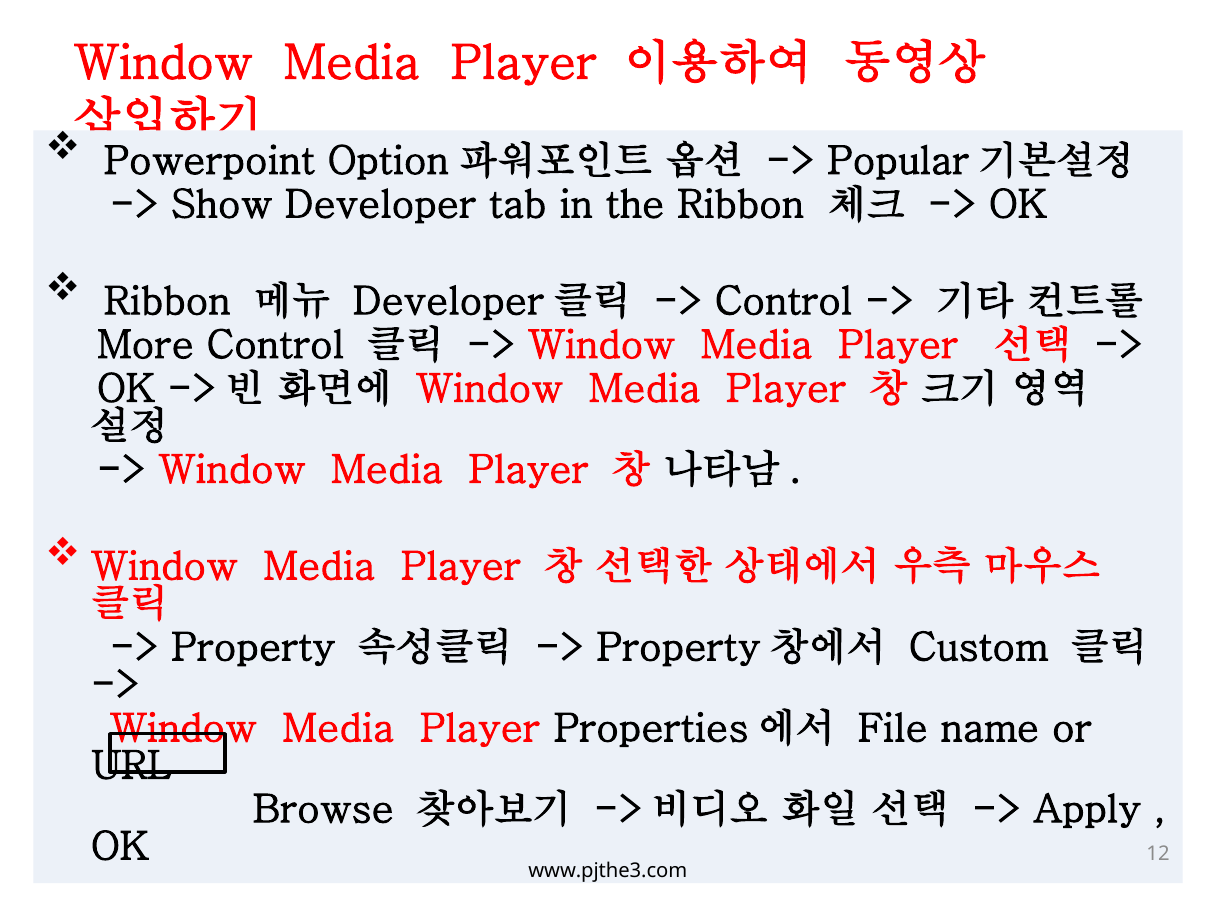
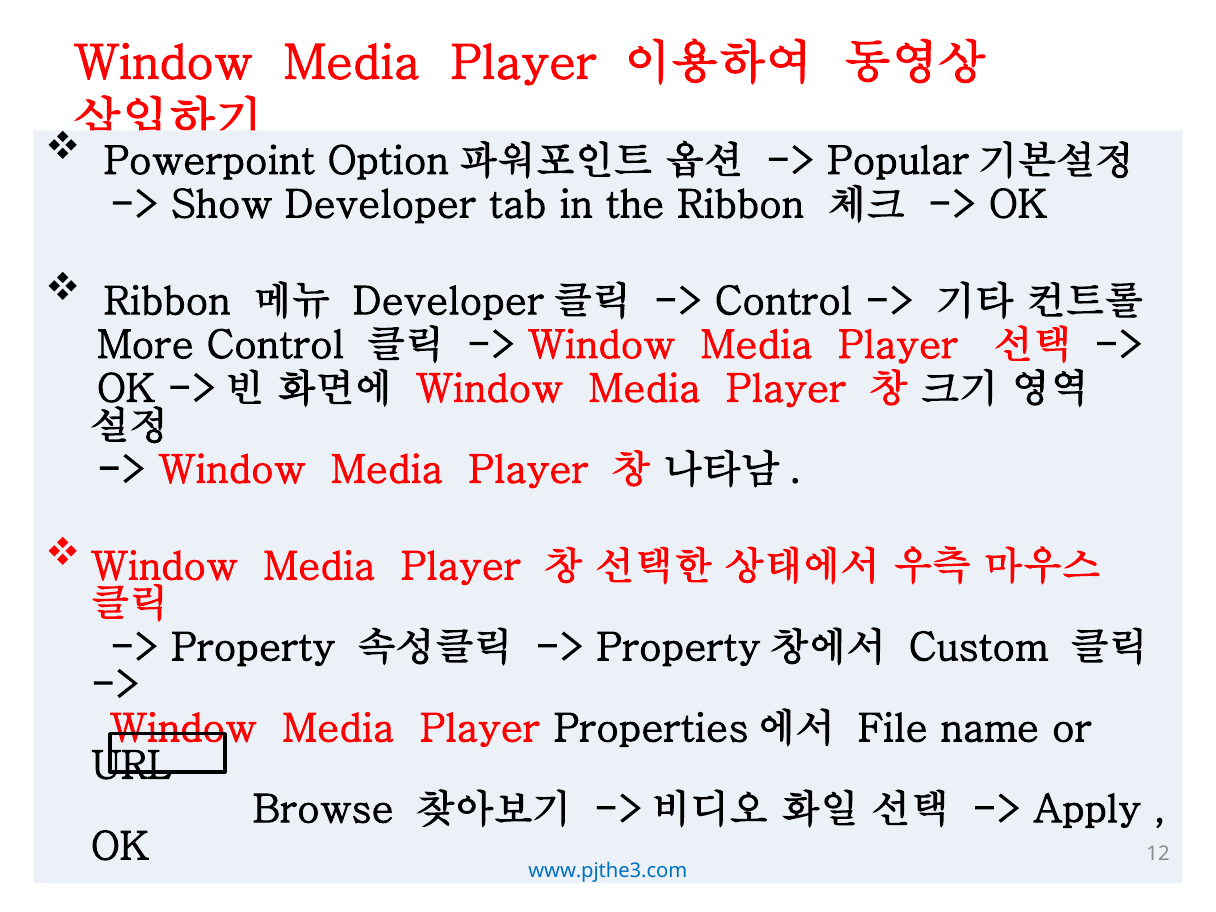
www.pjthe3.com colour: black -> blue
